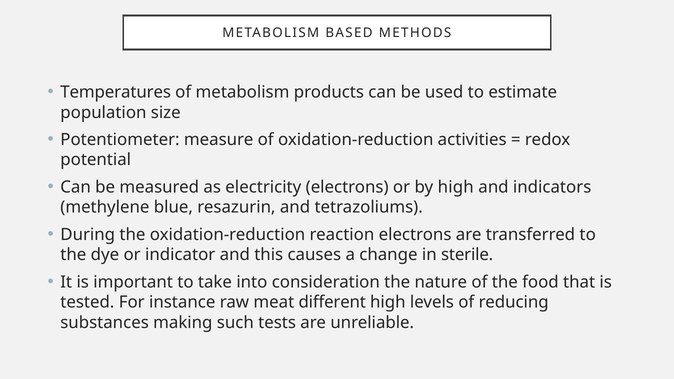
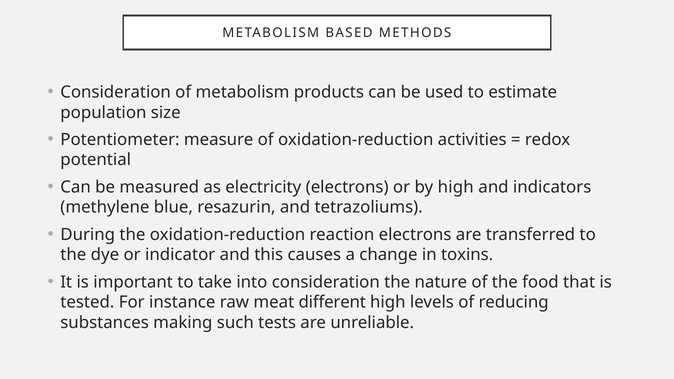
Temperatures at (116, 92): Temperatures -> Consideration
sterile: sterile -> toxins
